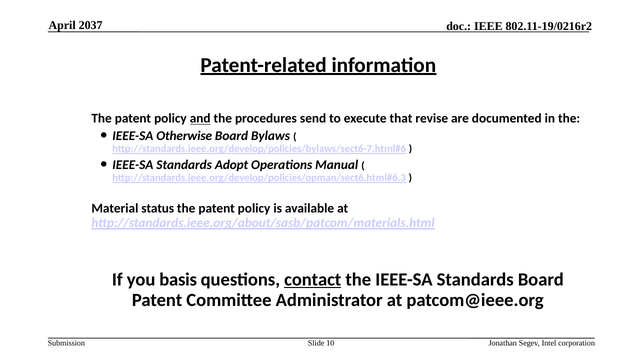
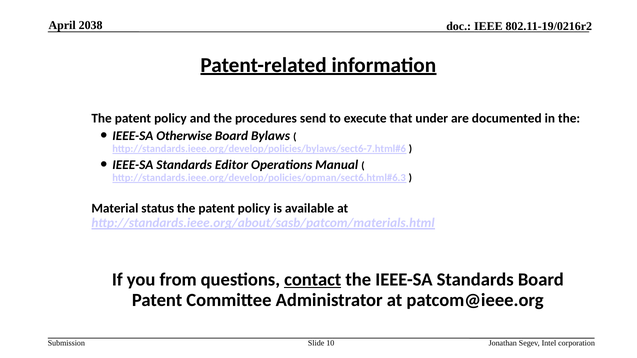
2037: 2037 -> 2038
and underline: present -> none
revise: revise -> under
Adopt: Adopt -> Editor
basis: basis -> from
